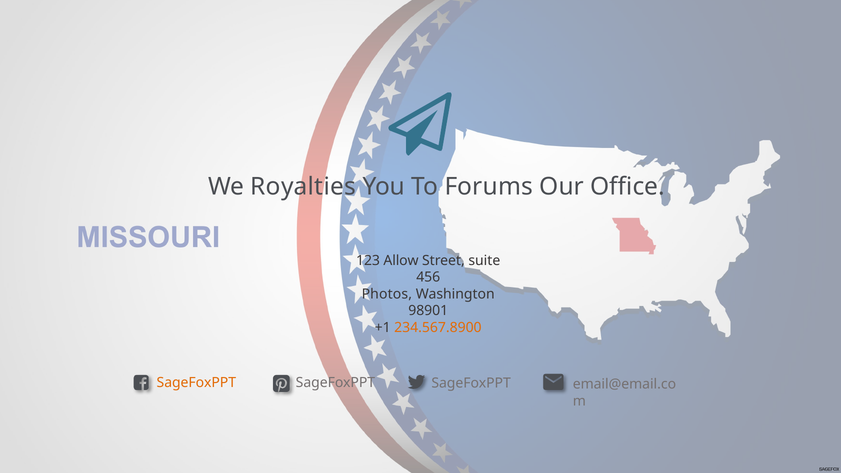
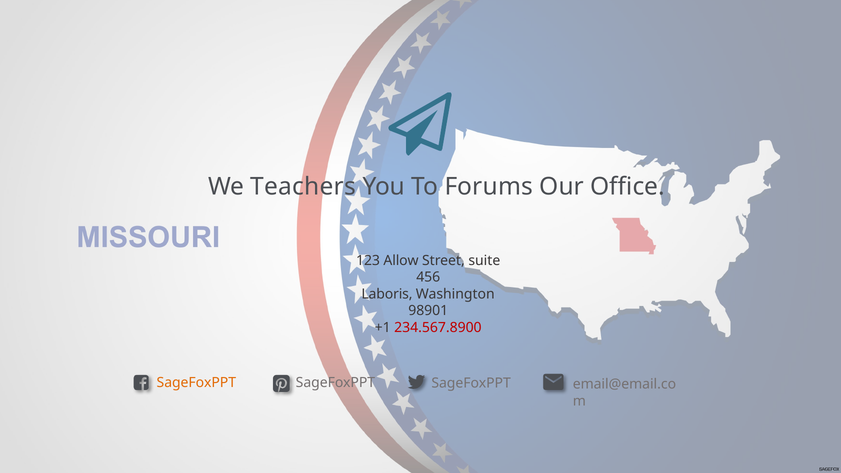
Royalties: Royalties -> Teachers
Photos: Photos -> Laboris
234.567.8900 colour: orange -> red
